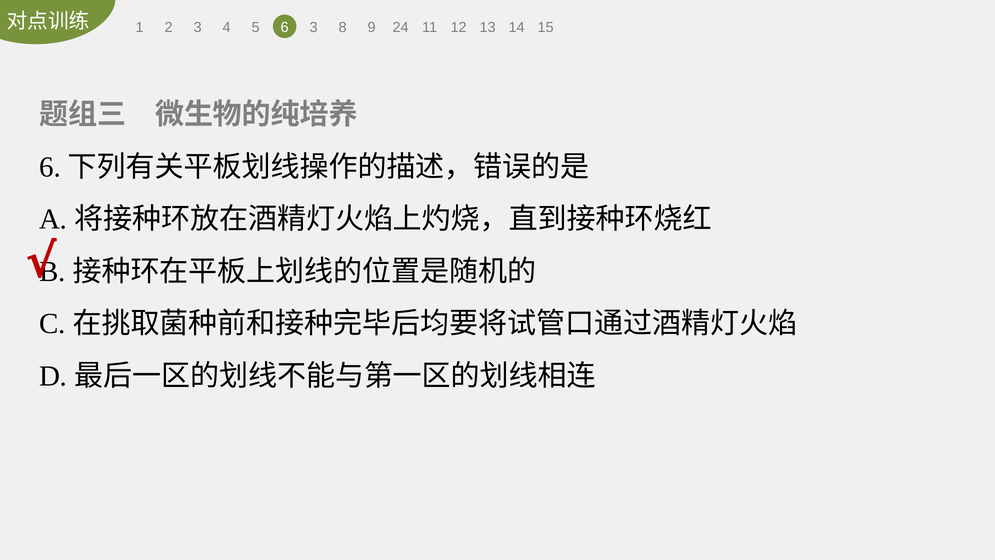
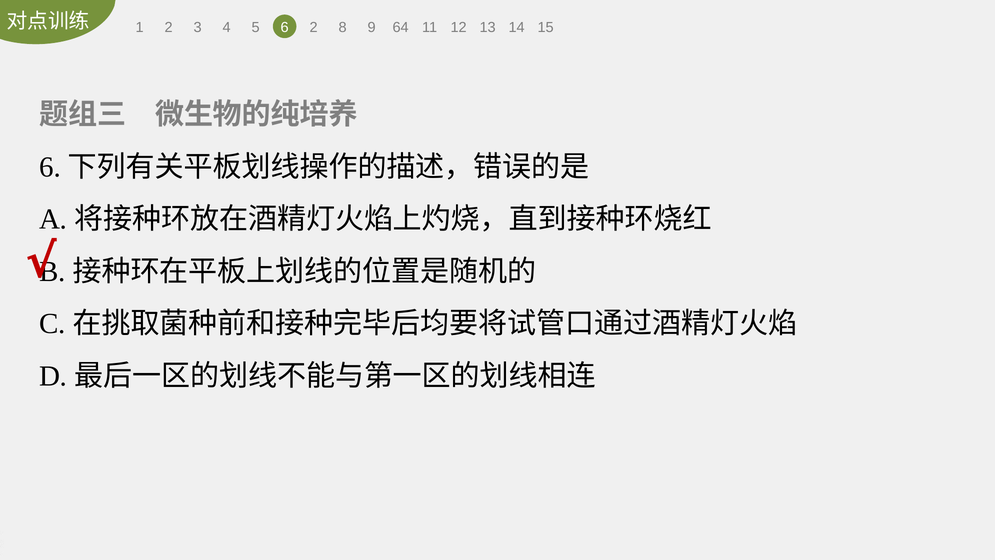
6 3: 3 -> 2
24: 24 -> 64
